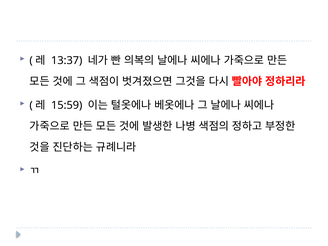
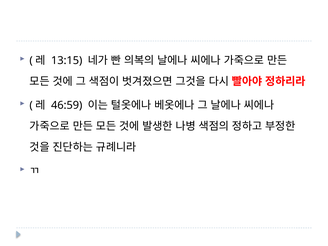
13:37: 13:37 -> 13:15
15:59: 15:59 -> 46:59
